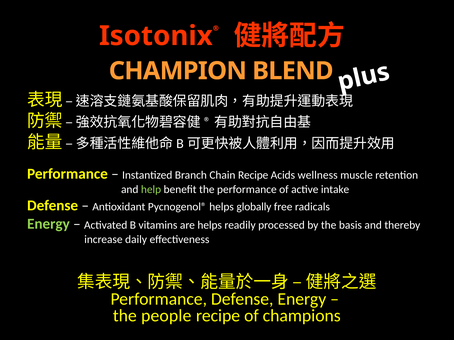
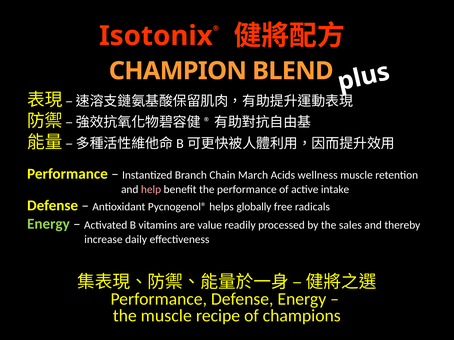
Chain Recipe: Recipe -> March
help colour: light green -> pink
are helps: helps -> value
basis: basis -> sales
the people: people -> muscle
